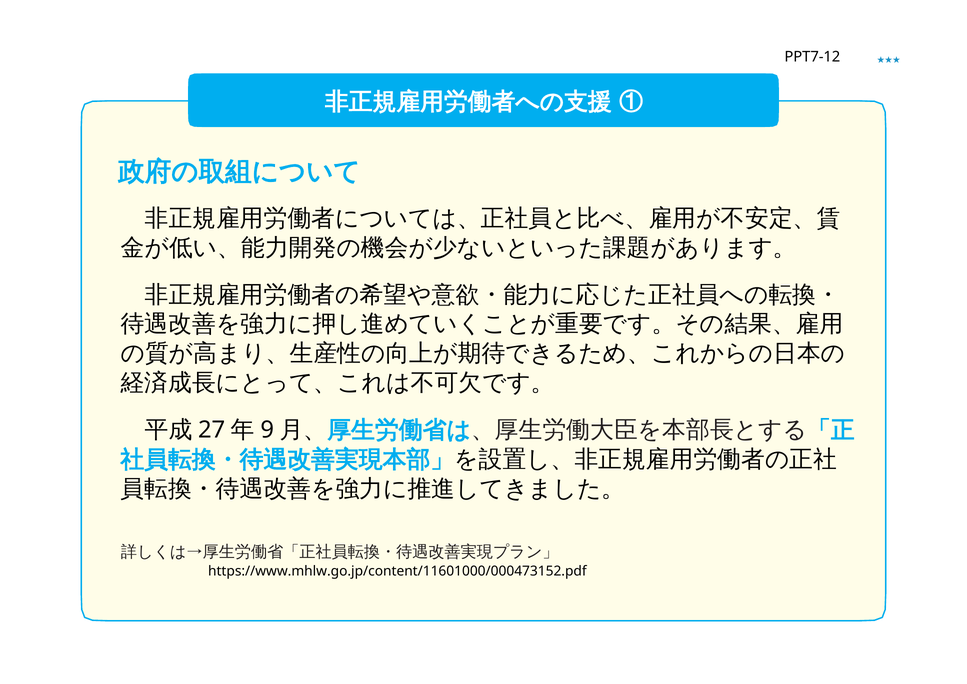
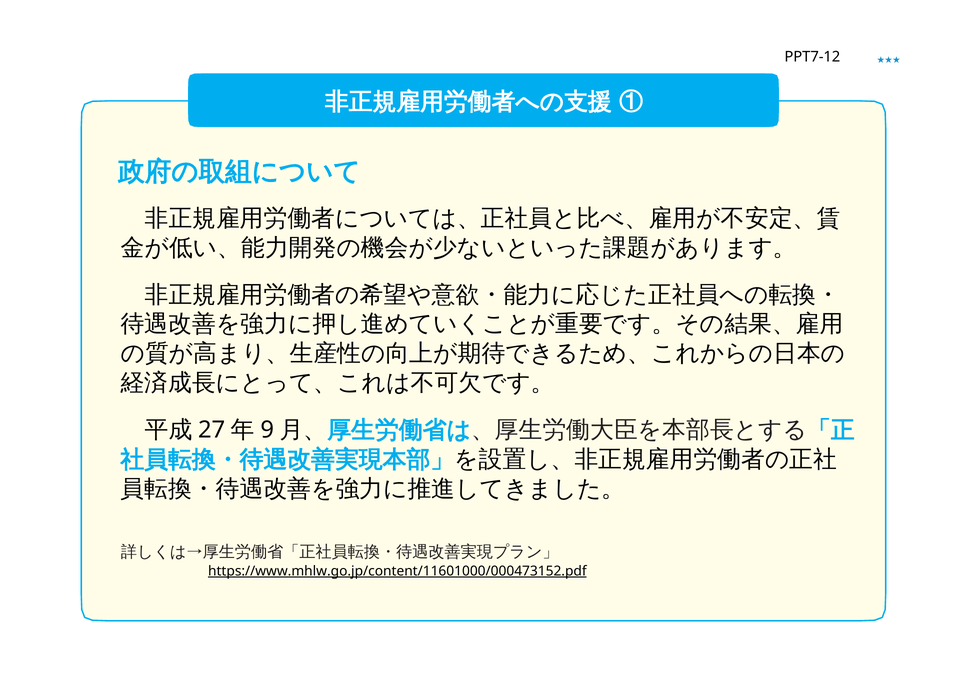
https://www.mhlw.go.jp/content/11601000/000473152.pdf underline: none -> present
